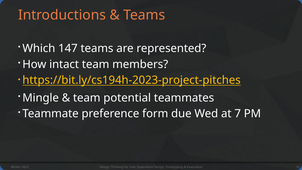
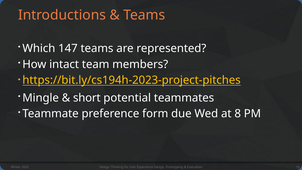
team at (87, 98): team -> short
7: 7 -> 8
